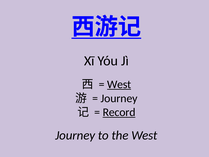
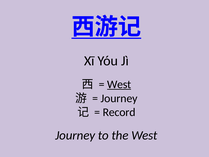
Record underline: present -> none
